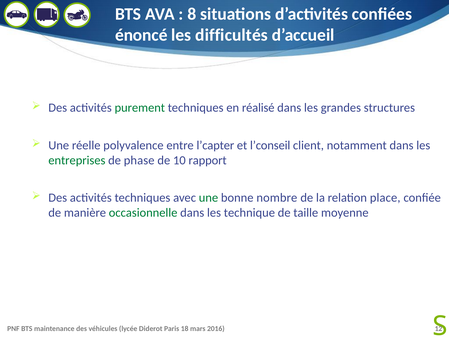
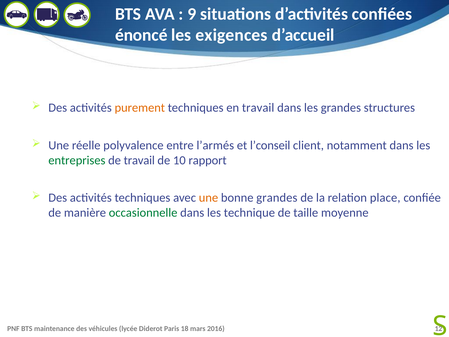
8: 8 -> 9
difficultés: difficultés -> exigences
purement colour: green -> orange
en réalisé: réalisé -> travail
l’capter: l’capter -> l’armés
de phase: phase -> travail
une at (208, 198) colour: green -> orange
bonne nombre: nombre -> grandes
